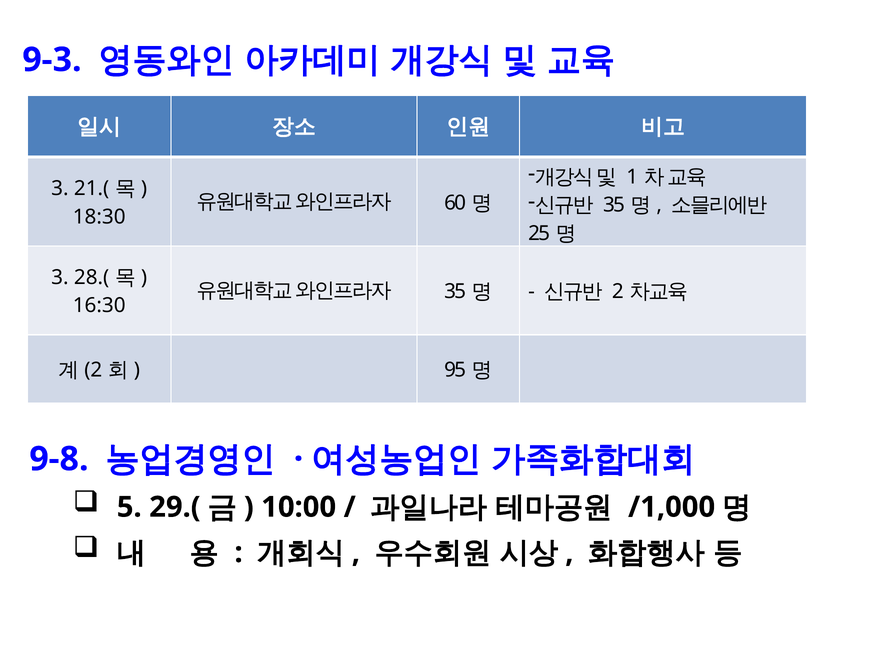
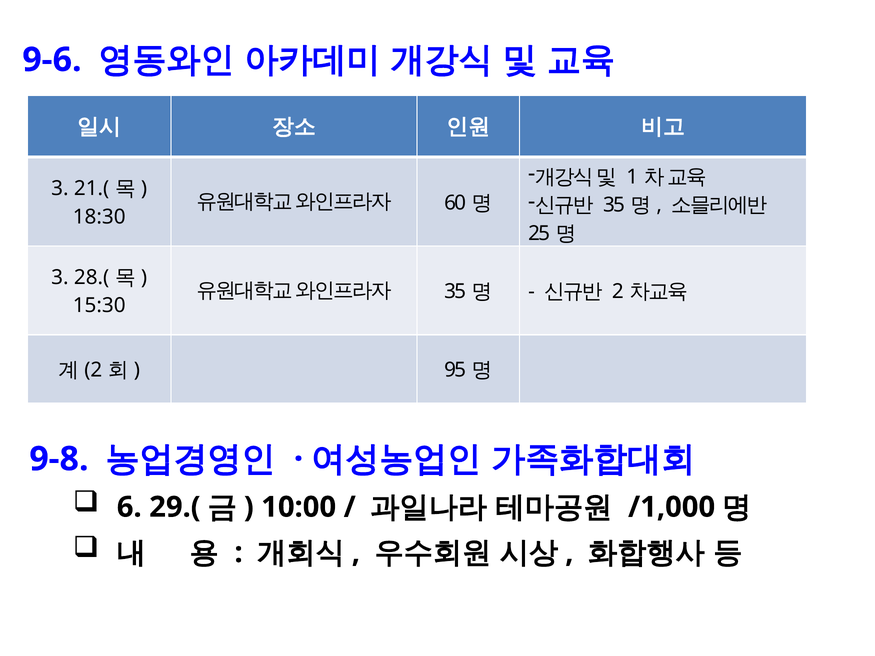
9-3: 9-3 -> 9-6
16:30: 16:30 -> 15:30
5: 5 -> 6
